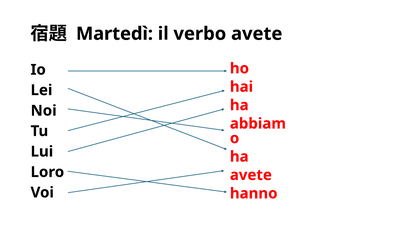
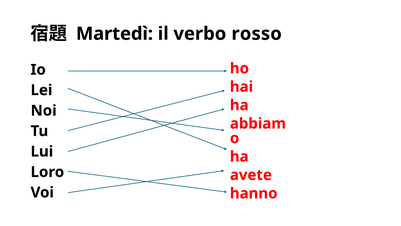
verbo avete: avete -> rosso
